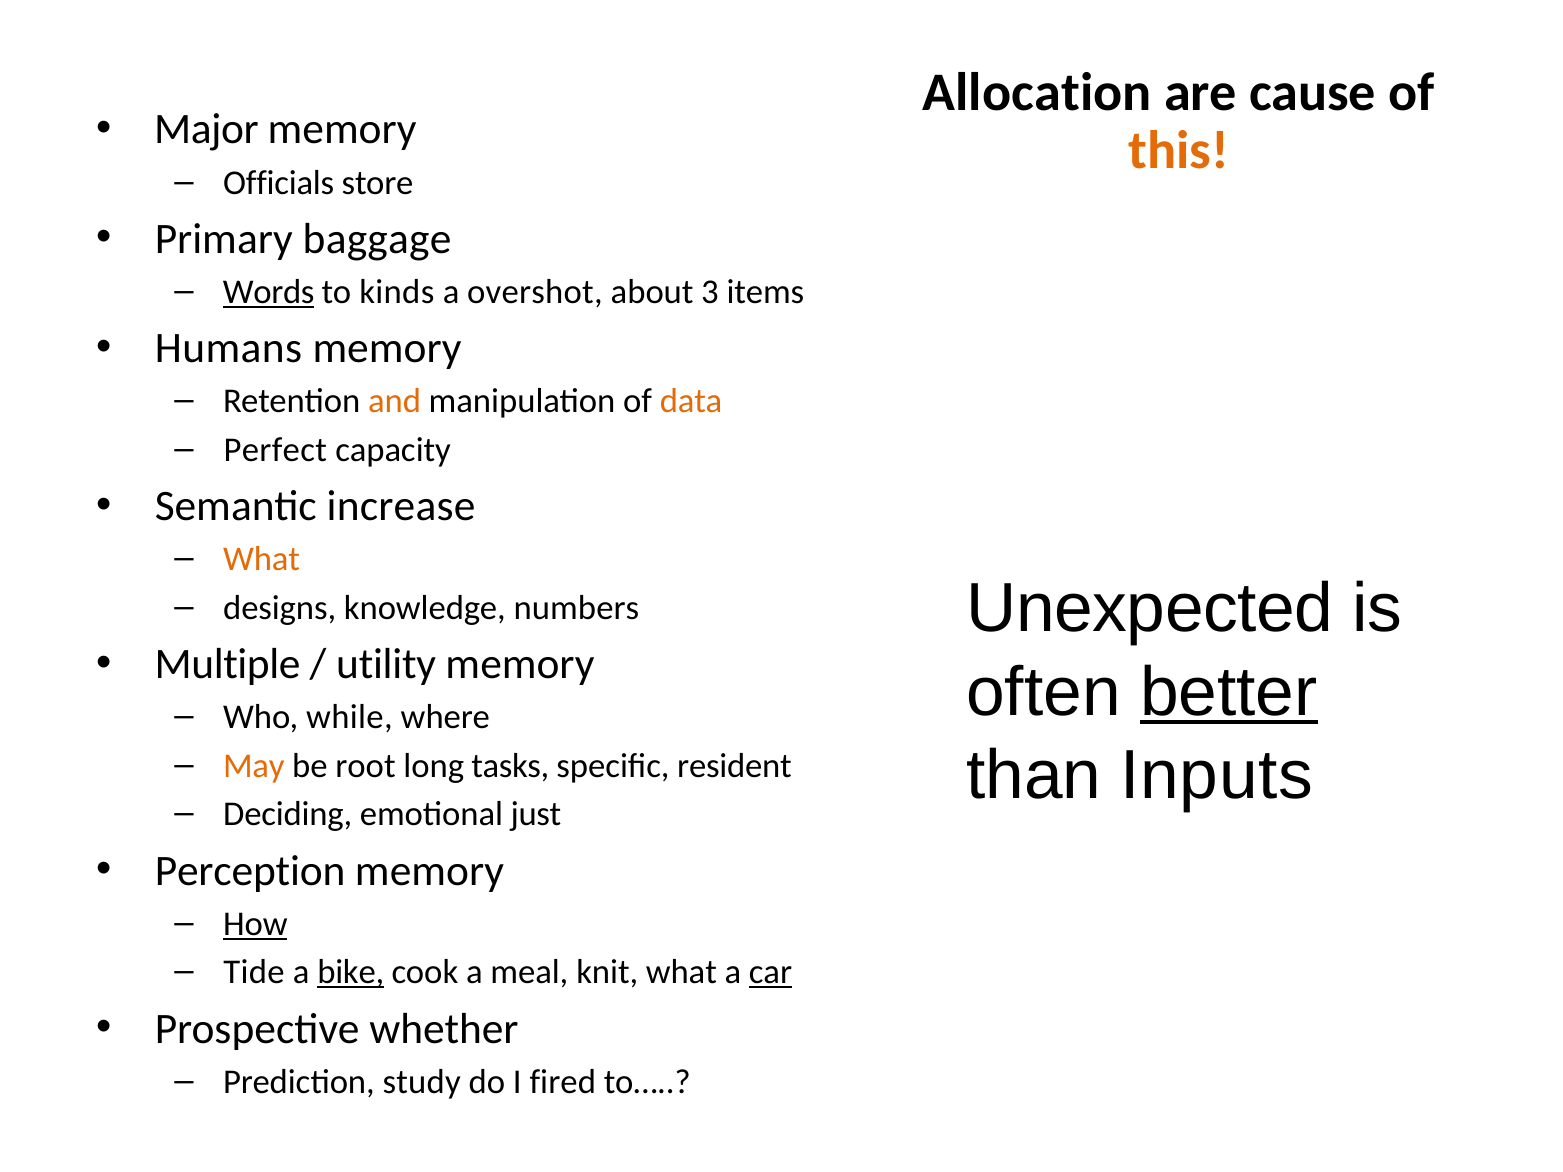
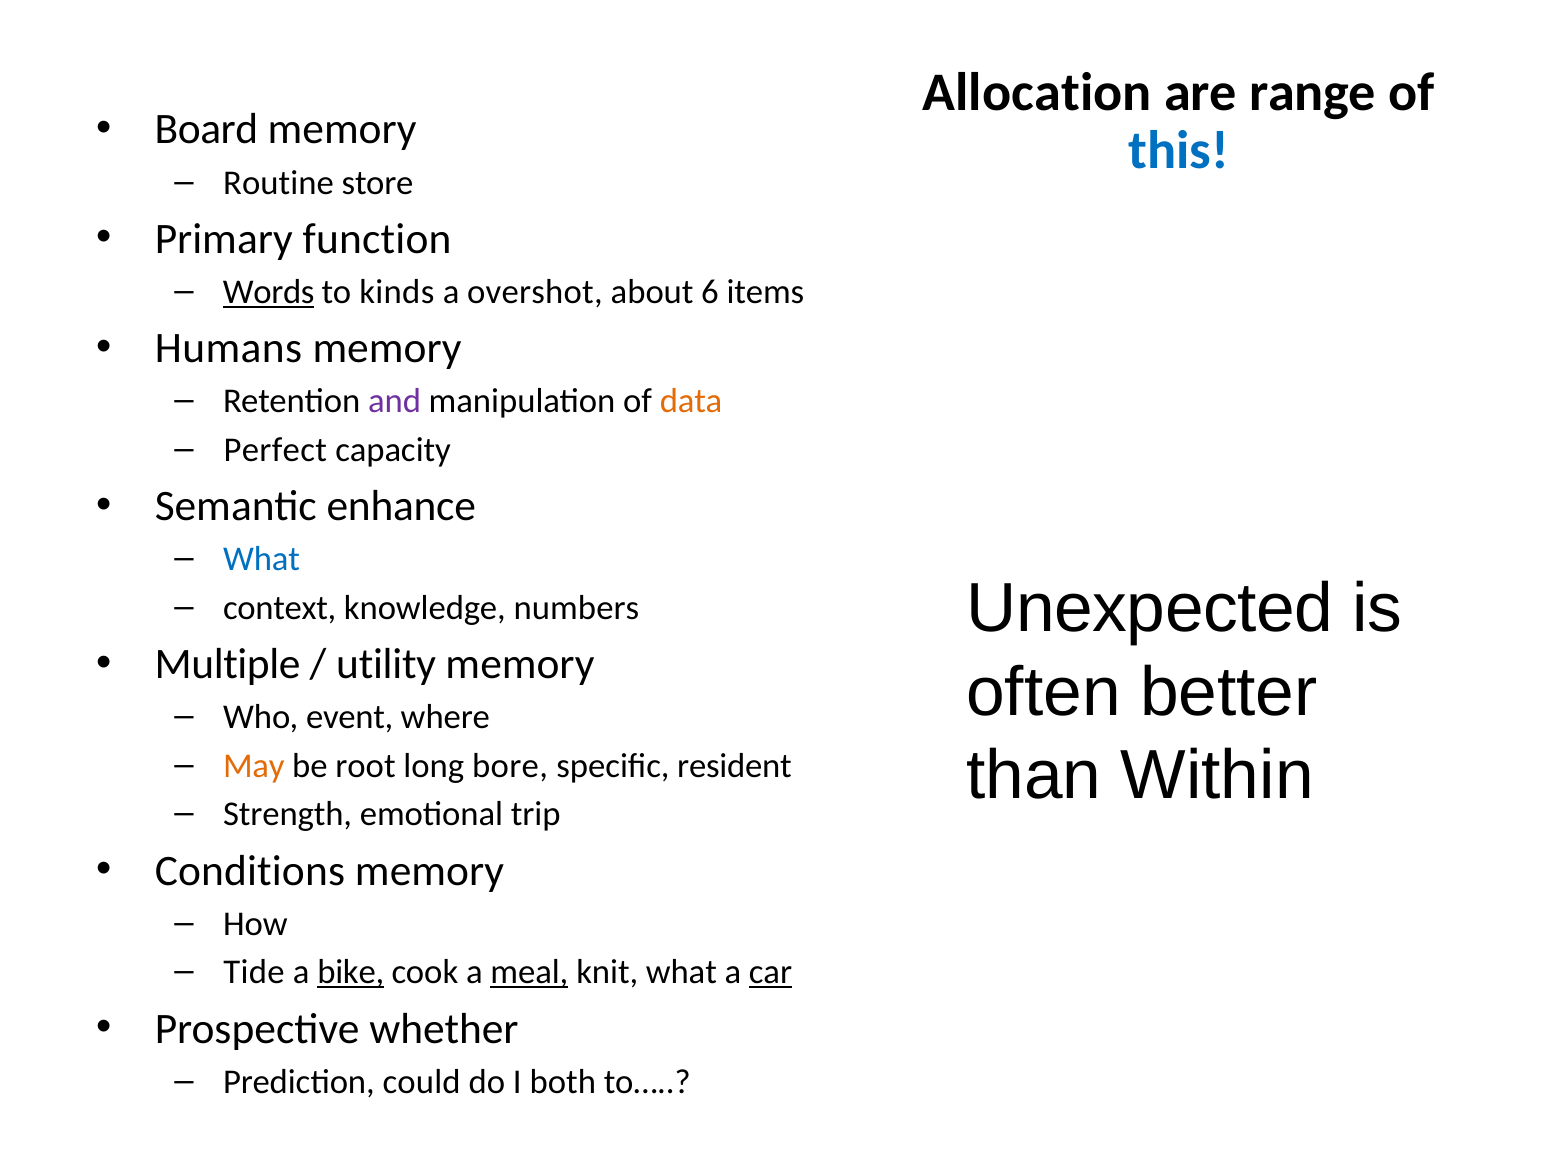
cause: cause -> range
Major: Major -> Board
this colour: orange -> blue
Officials: Officials -> Routine
baggage: baggage -> function
3: 3 -> 6
and colour: orange -> purple
increase: increase -> enhance
What at (262, 559) colour: orange -> blue
designs: designs -> context
better underline: present -> none
while: while -> event
Inputs: Inputs -> Within
tasks: tasks -> bore
Deciding: Deciding -> Strength
just: just -> trip
Perception: Perception -> Conditions
How underline: present -> none
meal underline: none -> present
study: study -> could
fired: fired -> both
